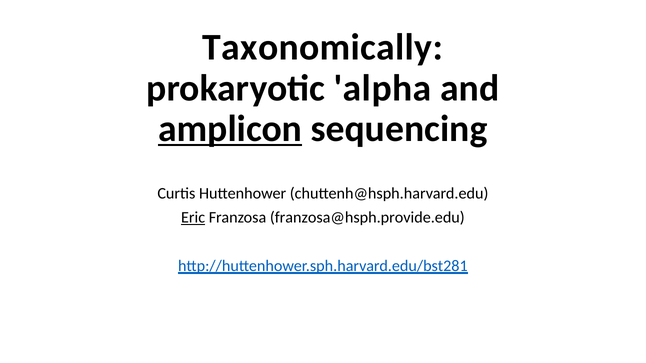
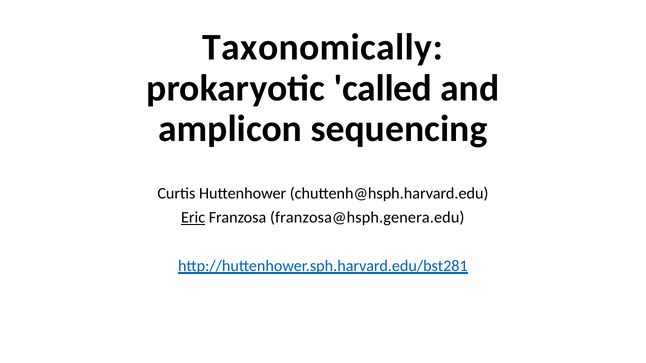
alpha: alpha -> called
amplicon underline: present -> none
franzosa@hsph.provide.edu: franzosa@hsph.provide.edu -> franzosa@hsph.genera.edu
